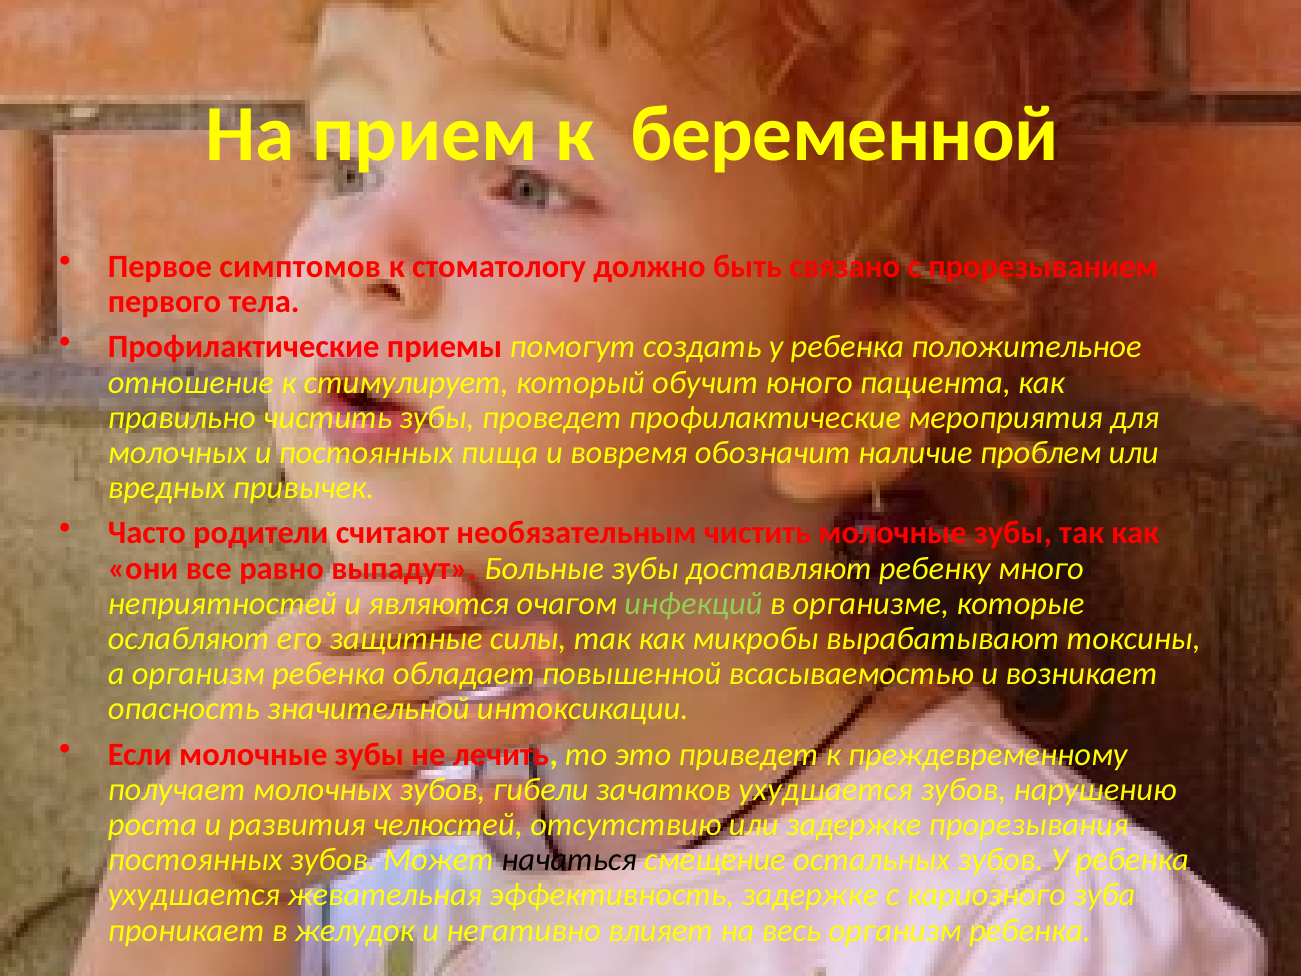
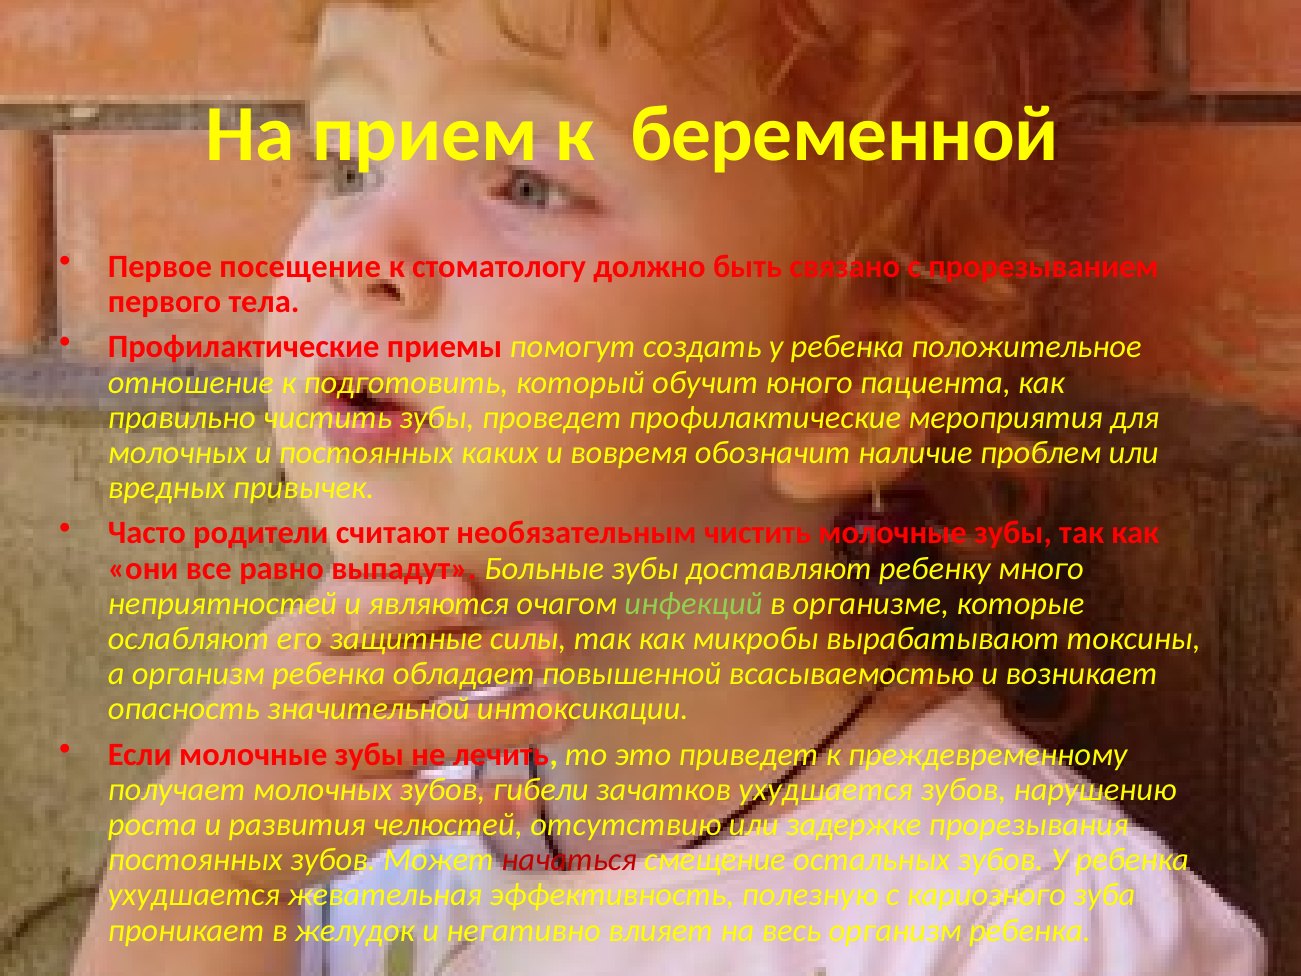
симптомов: симптомов -> посещение
стимулирует: стимулирует -> подготовить
пища: пища -> каких
начаться colour: black -> red
эффективность задержке: задержке -> полезную
